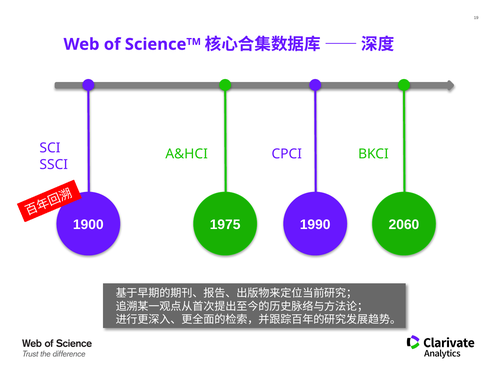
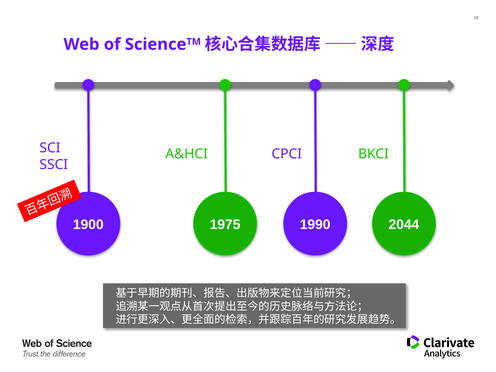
2060: 2060 -> 2044
